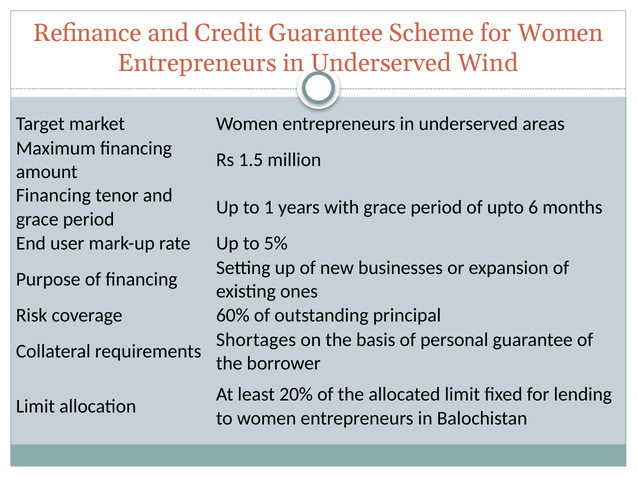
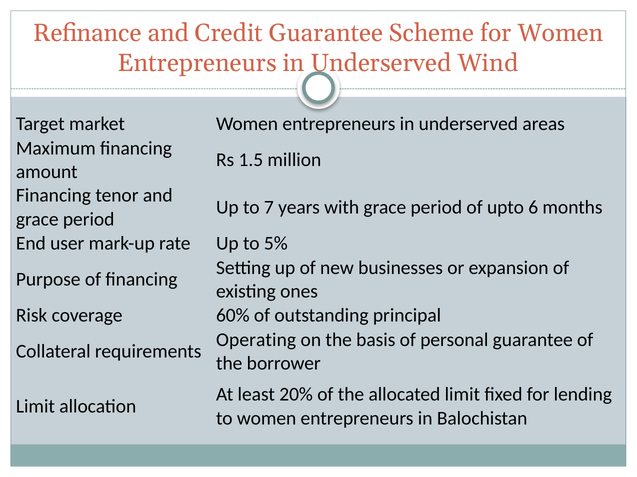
1: 1 -> 7
Shortages: Shortages -> Operating
